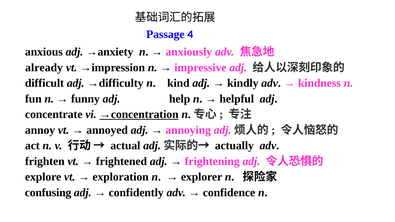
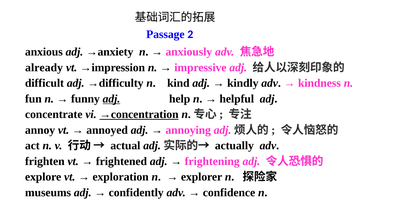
4: 4 -> 2
adj at (111, 99) underline: none -> present
confusing: confusing -> museums
